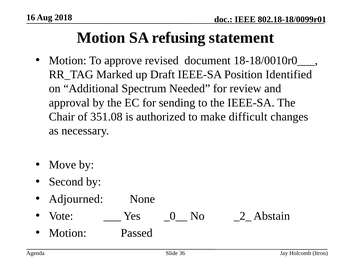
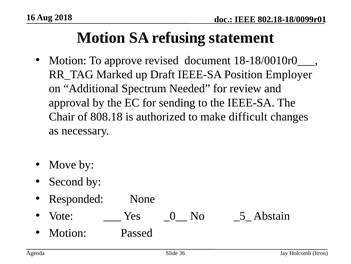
Identified: Identified -> Employer
351.08: 351.08 -> 808.18
Adjourned: Adjourned -> Responded
_2_: _2_ -> _5_
